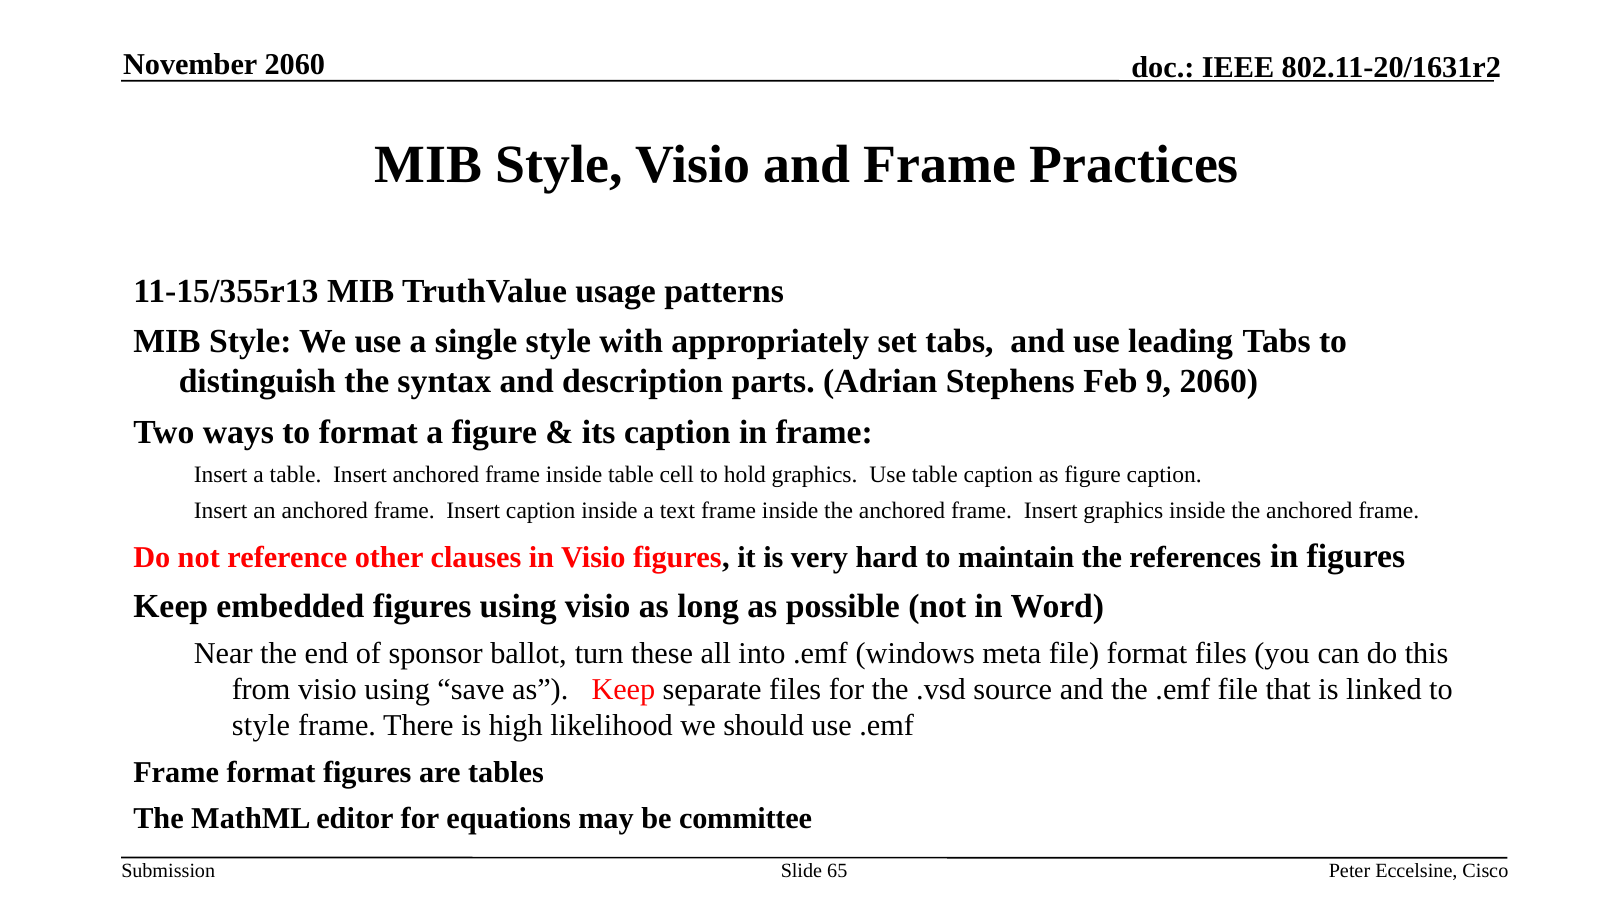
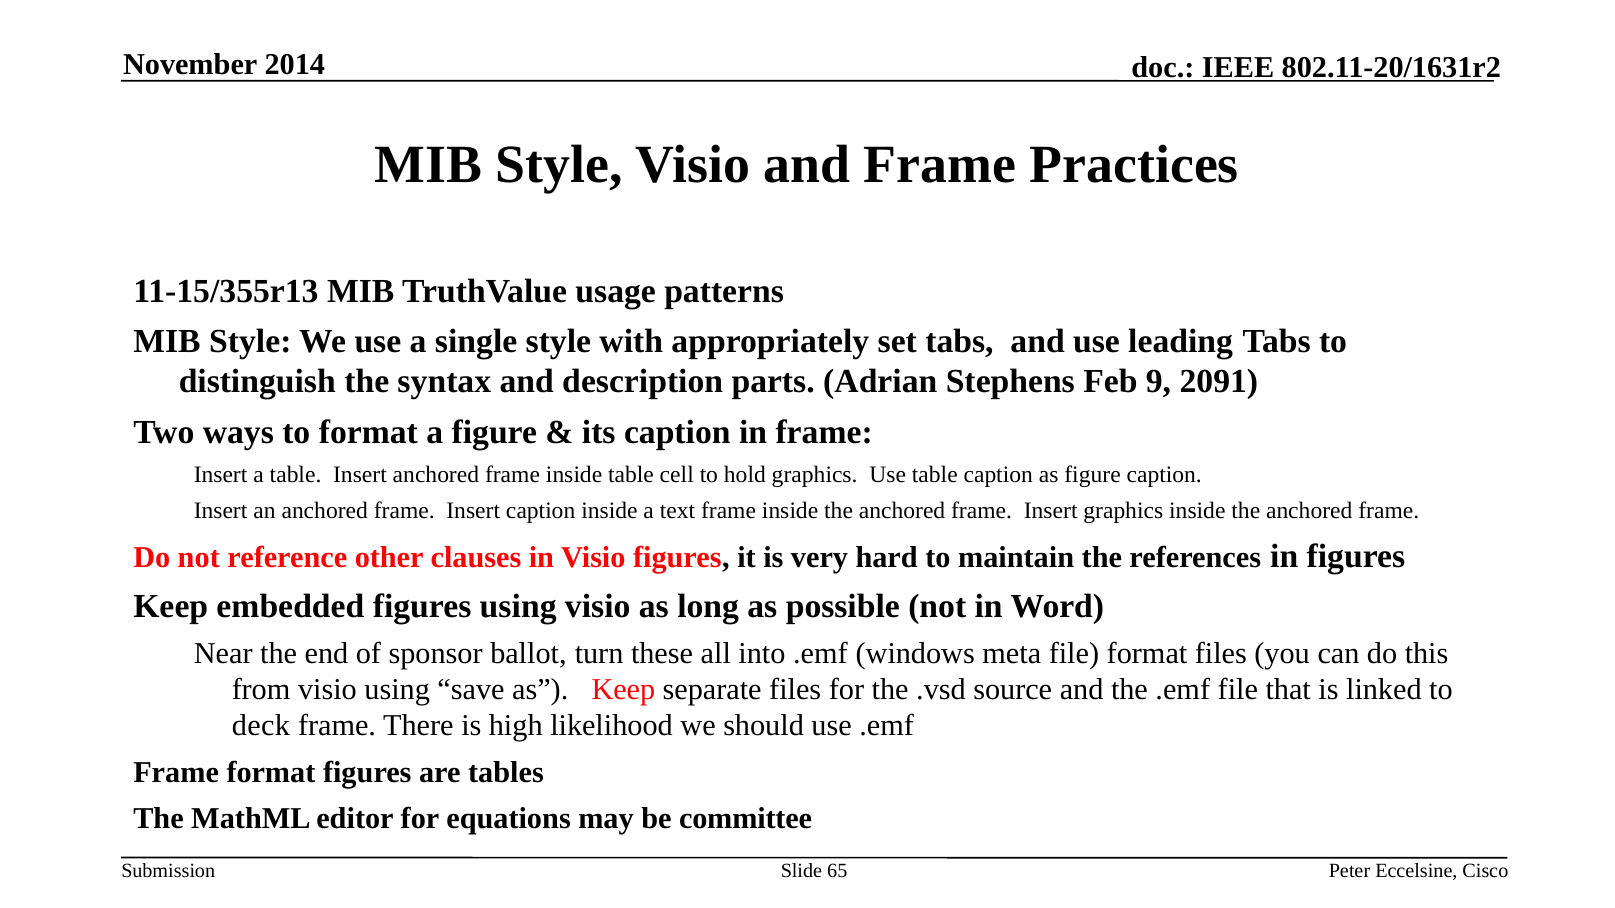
November 2060: 2060 -> 2014
9 2060: 2060 -> 2091
style at (261, 726): style -> deck
